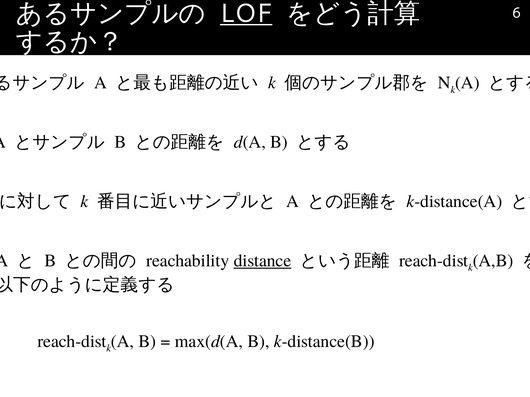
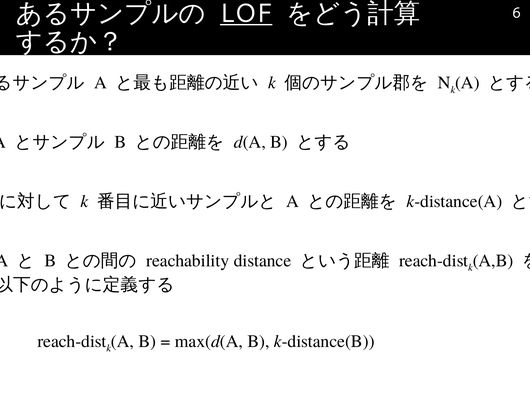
distance underline: present -> none
